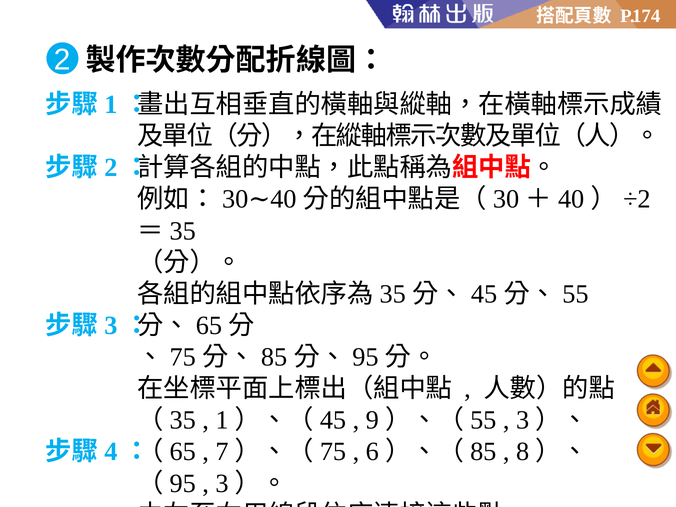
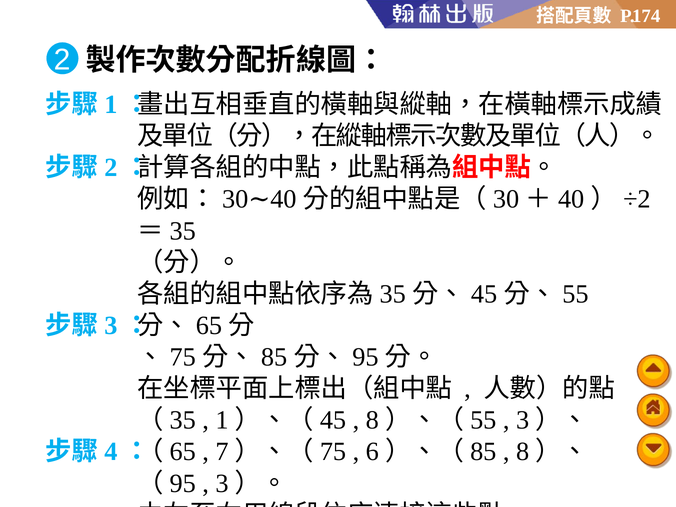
9 at (372, 420): 9 -> 8
